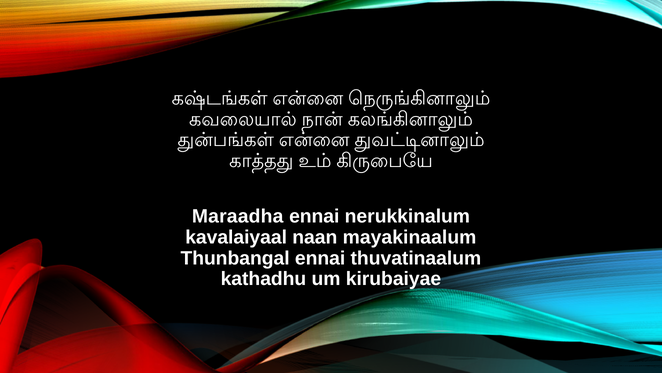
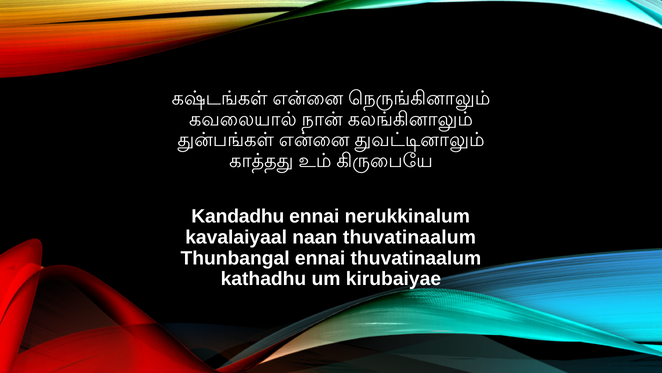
Maraadha: Maraadha -> Kandadhu
naan mayakinaalum: mayakinaalum -> thuvatinaalum
